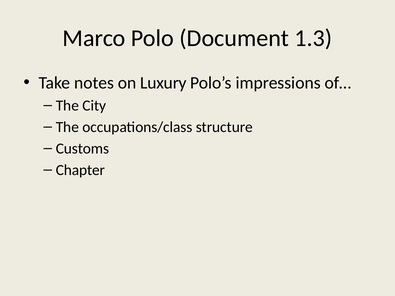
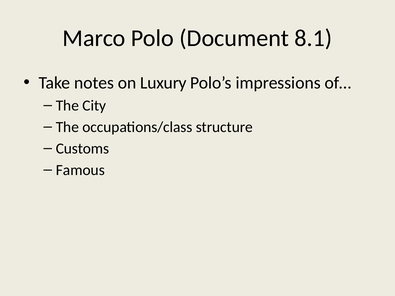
1.3: 1.3 -> 8.1
Chapter: Chapter -> Famous
